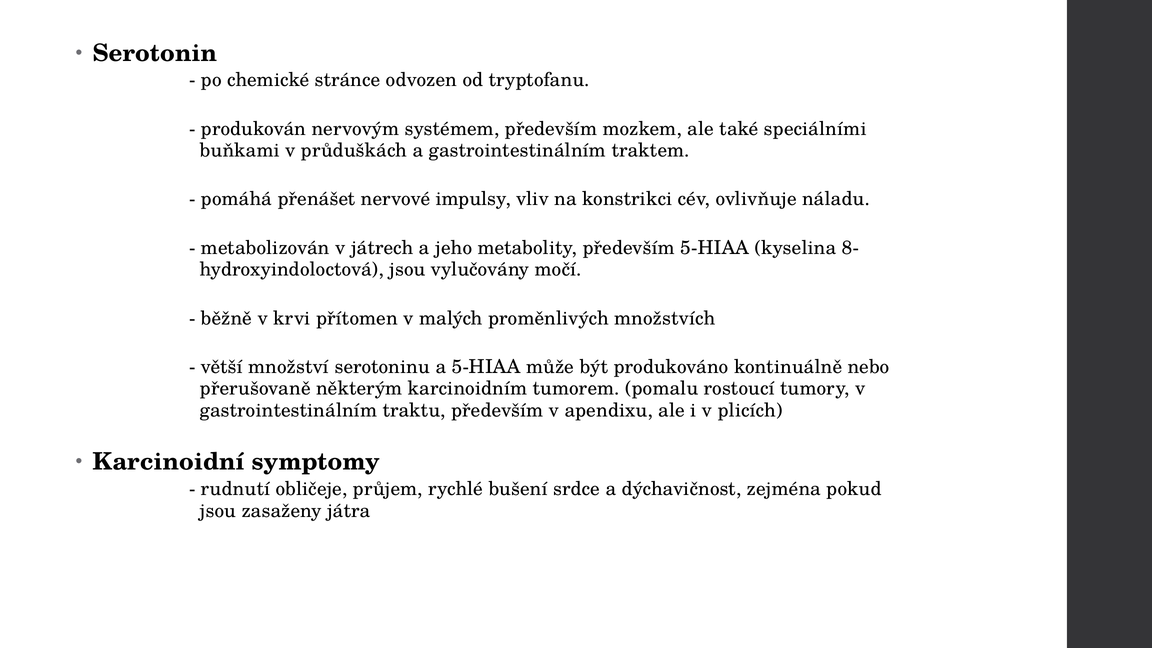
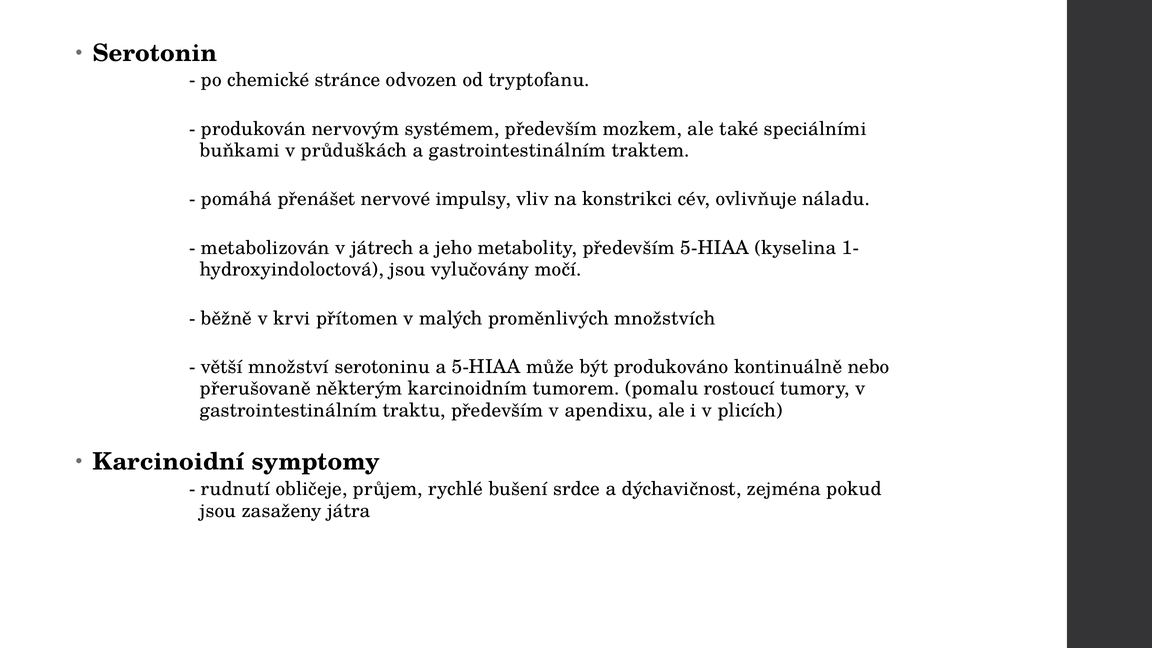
8-: 8- -> 1-
